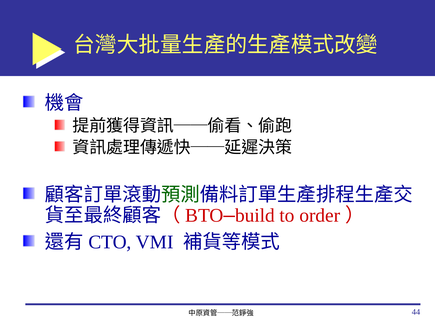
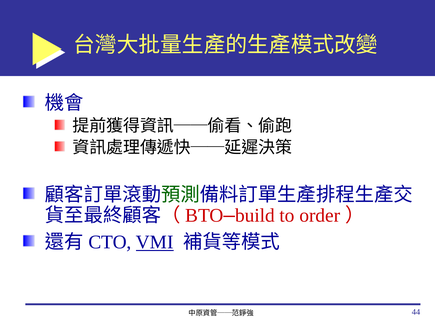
VMI underline: none -> present
